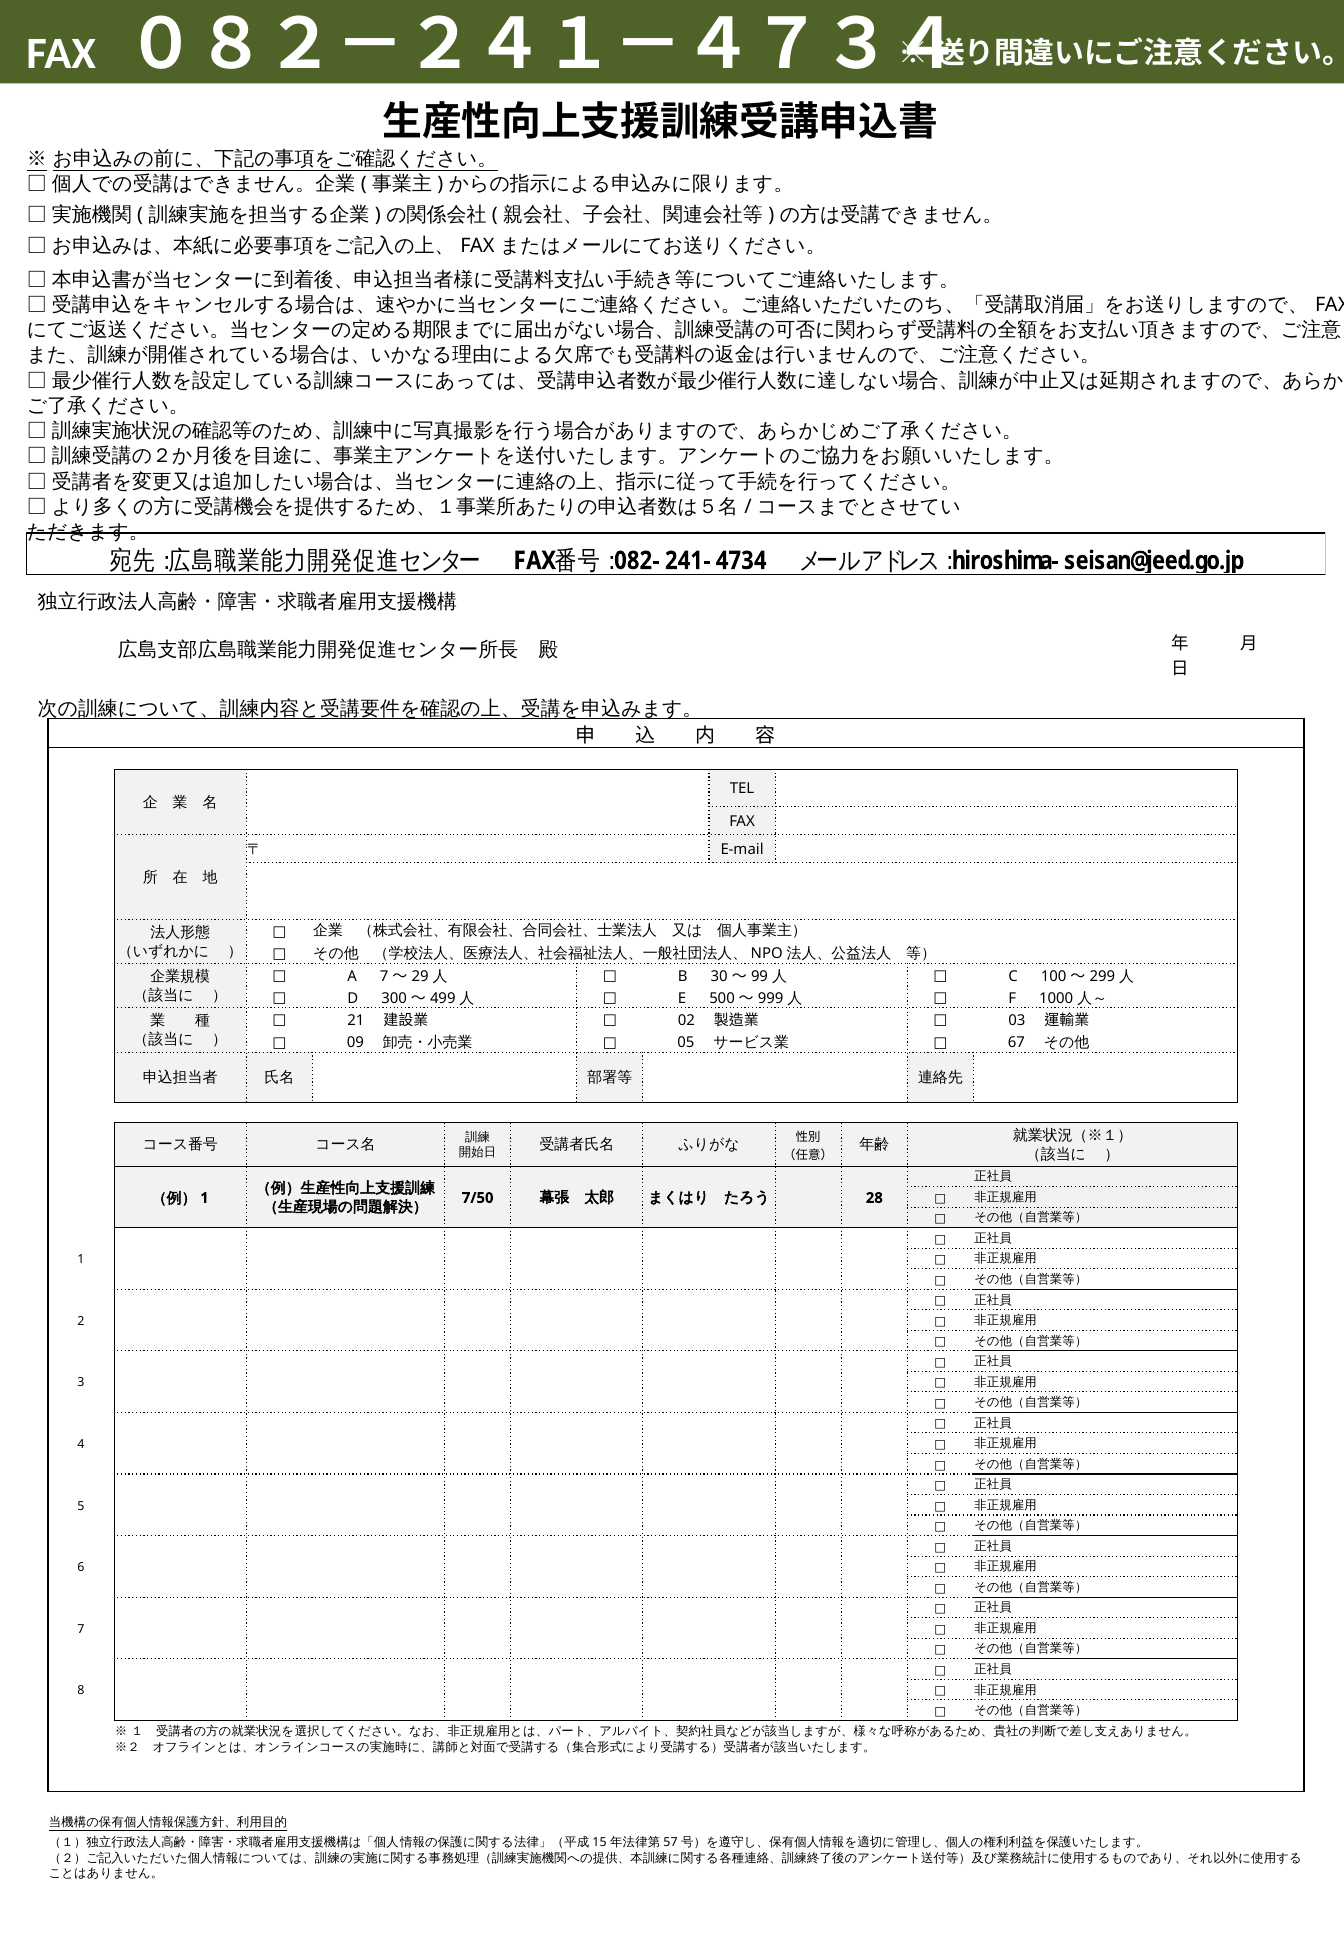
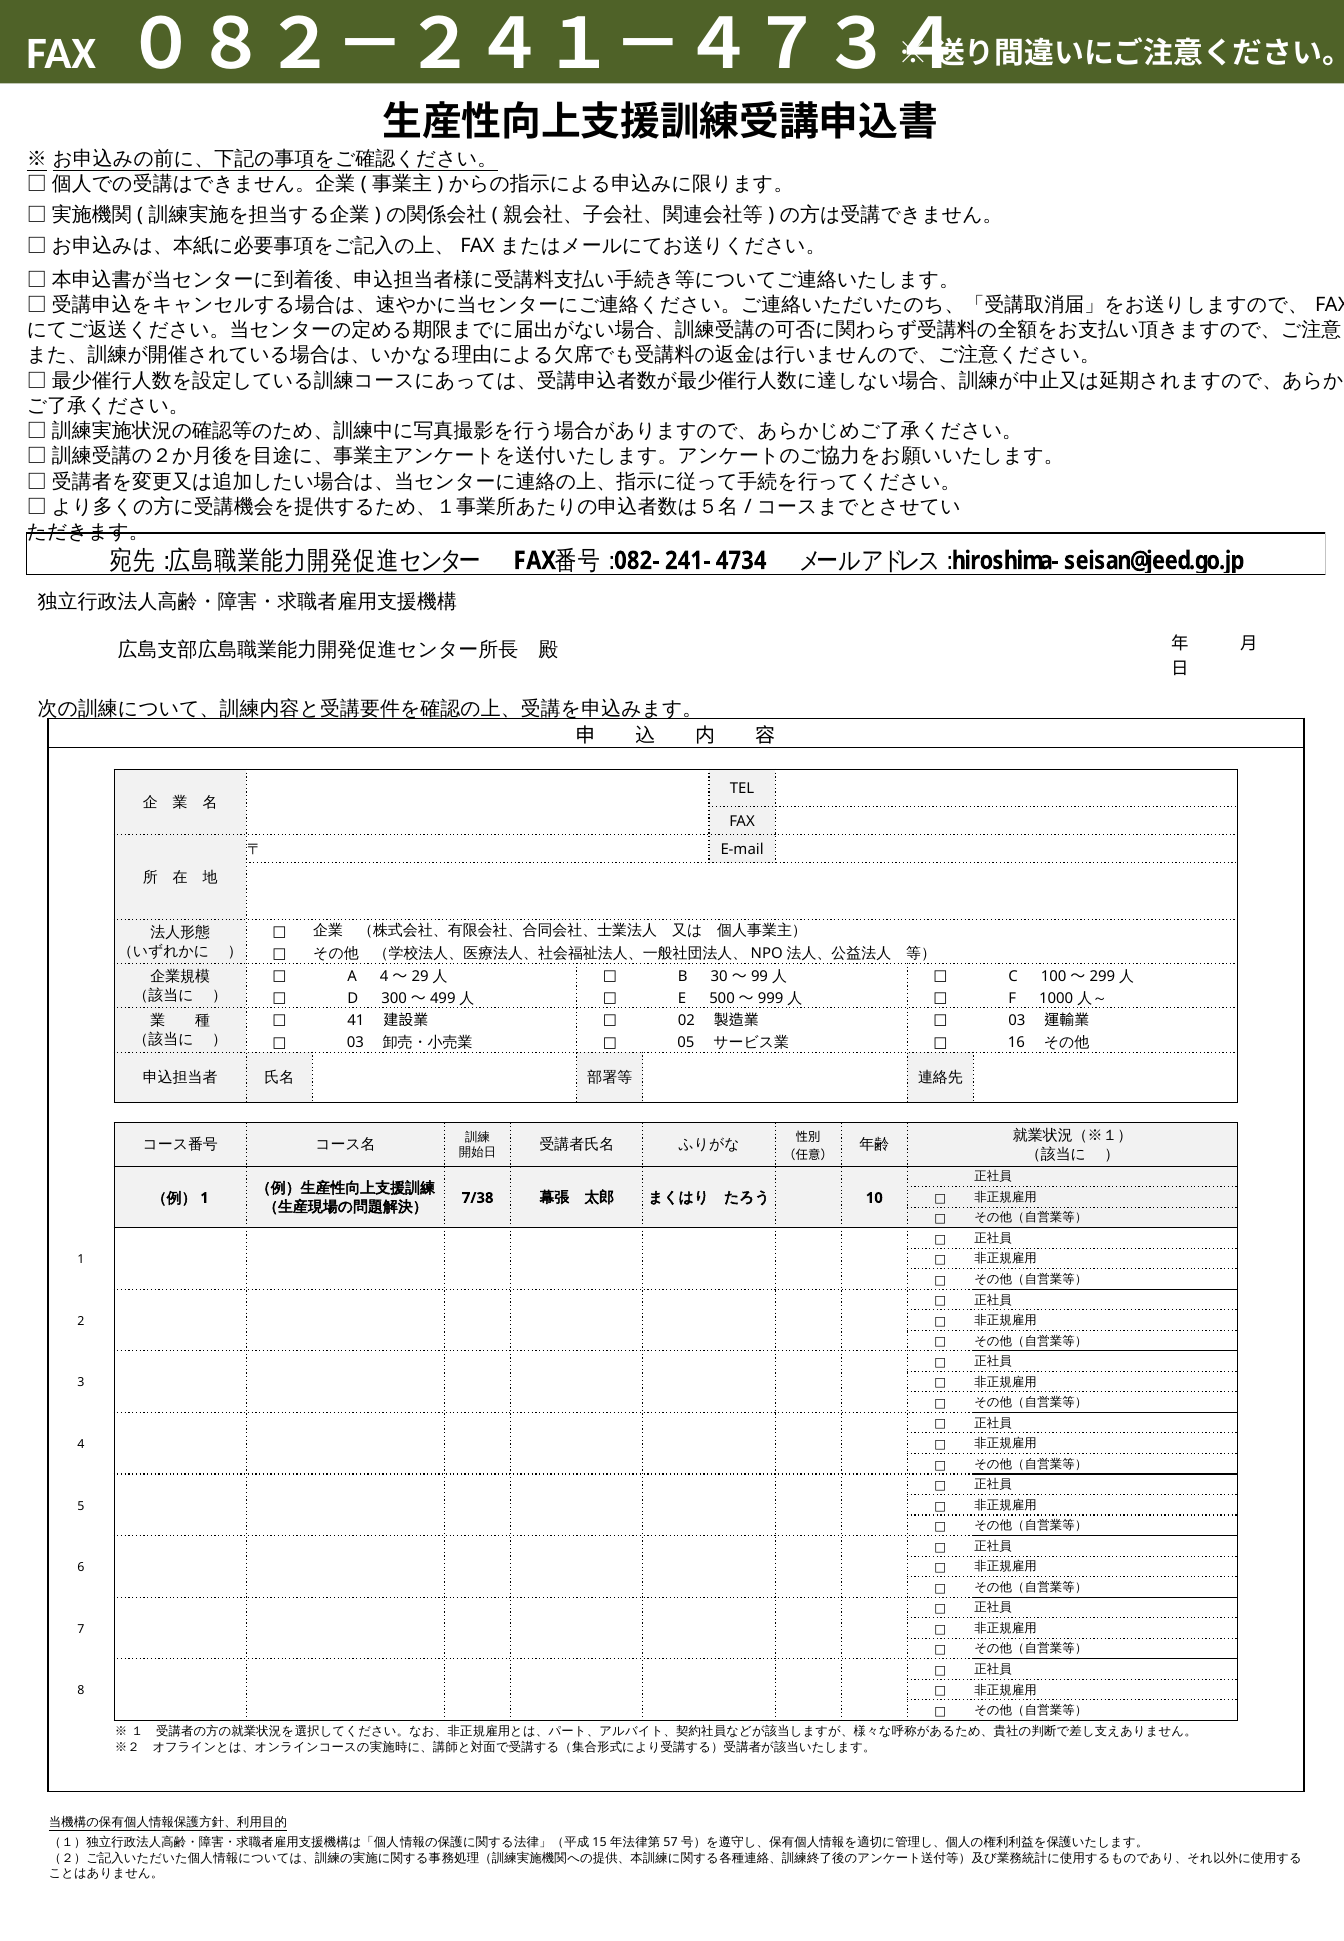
A 7: 7 -> 4
21: 21 -> 41
09 at (355, 1042): 09 -> 03
67: 67 -> 16
7/50: 7/50 -> 7/38
28: 28 -> 10
